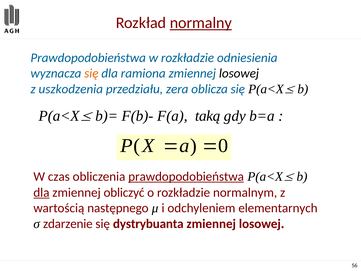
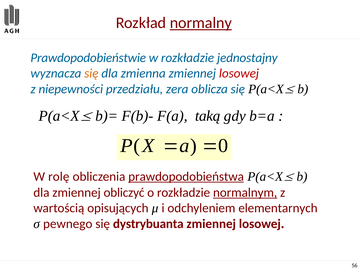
Prawdopodobieństwa at (88, 58): Prawdopodobieństwa -> Prawdopodobieństwie
odniesienia: odniesienia -> jednostajny
ramiona: ramiona -> zmienna
losowej at (239, 73) colour: black -> red
uszkodzenia: uszkodzenia -> niepewności
czas: czas -> rolę
dla at (41, 192) underline: present -> none
normalnym underline: none -> present
następnego: następnego -> opisujących
zdarzenie: zdarzenie -> pewnego
